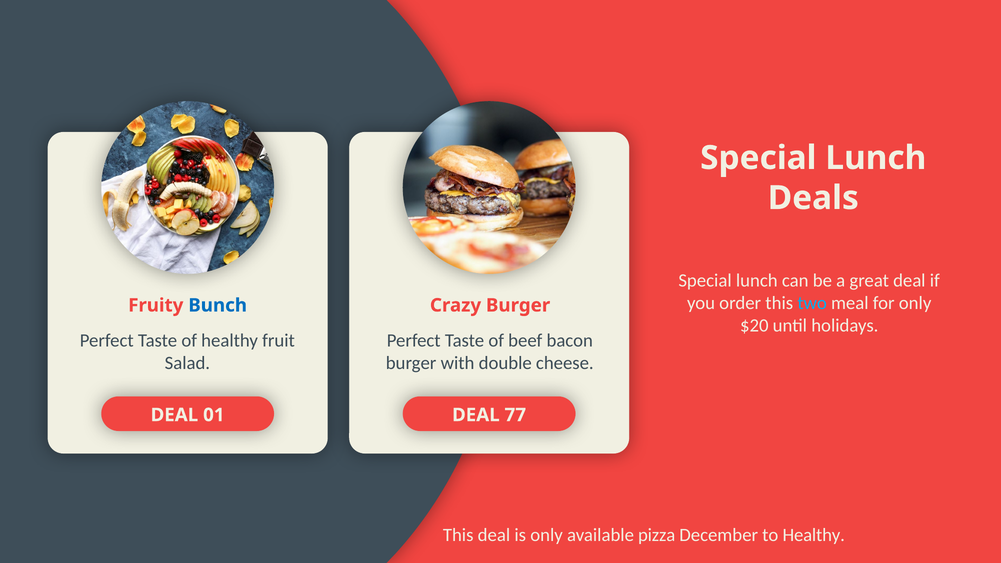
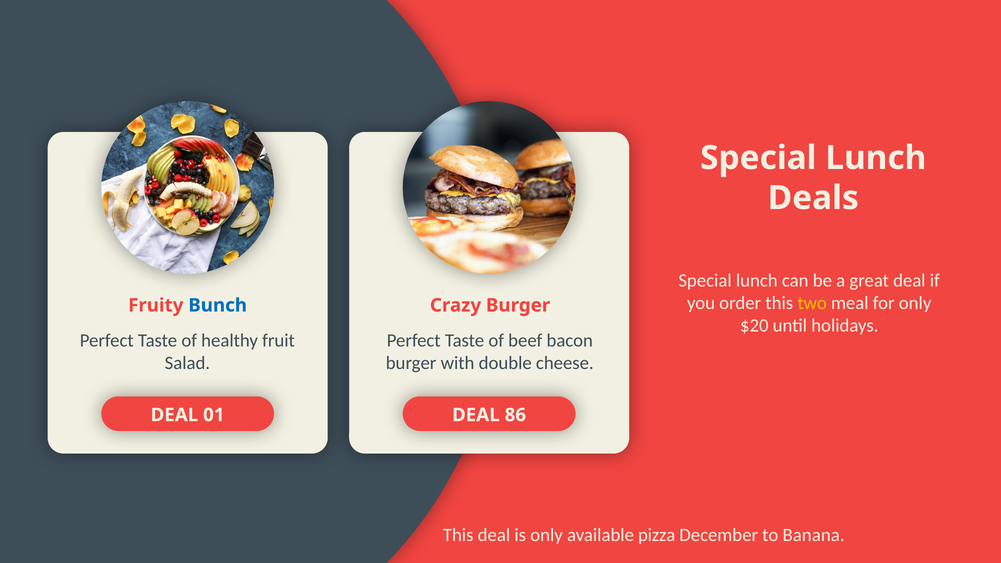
two colour: light blue -> yellow
77: 77 -> 86
to Healthy: Healthy -> Banana
